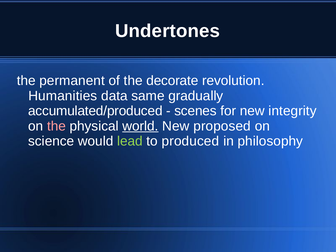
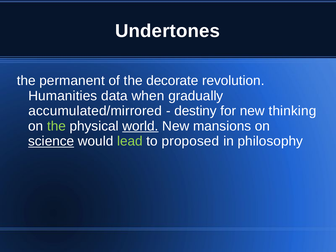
same: same -> when
accumulated/produced: accumulated/produced -> accumulated/mirrored
scenes: scenes -> destiny
integrity: integrity -> thinking
the at (56, 126) colour: pink -> light green
proposed: proposed -> mansions
science underline: none -> present
produced: produced -> proposed
